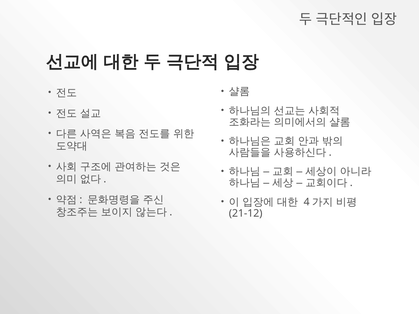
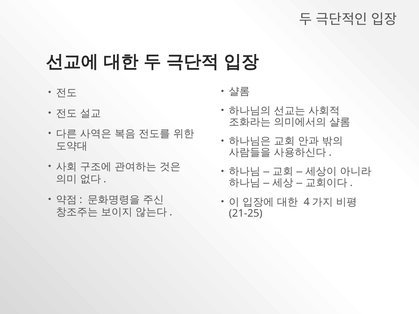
21-12: 21-12 -> 21-25
